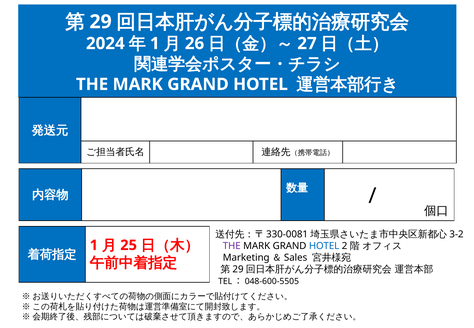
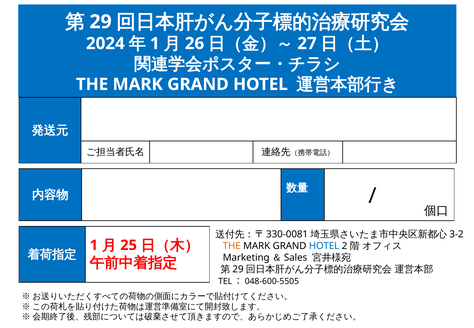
THE at (232, 246) colour: purple -> orange
